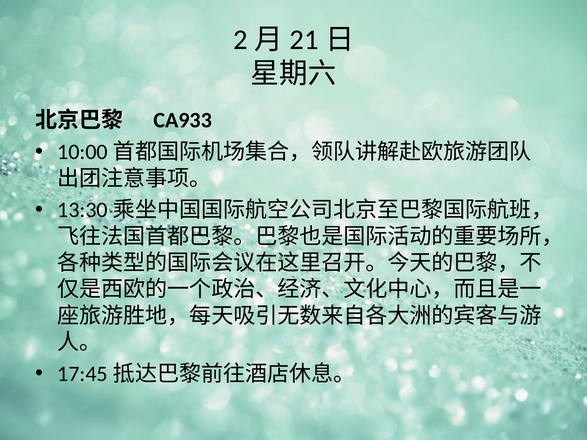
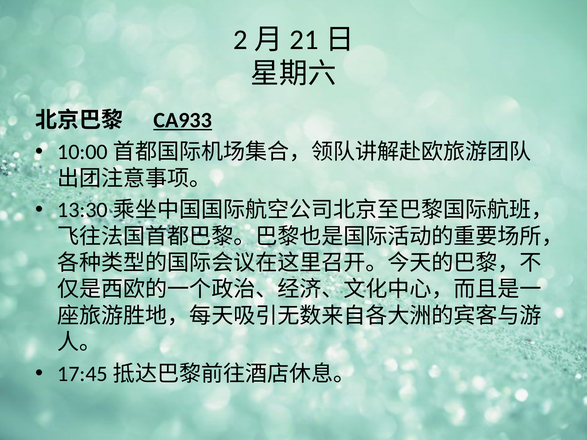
CA933 underline: none -> present
